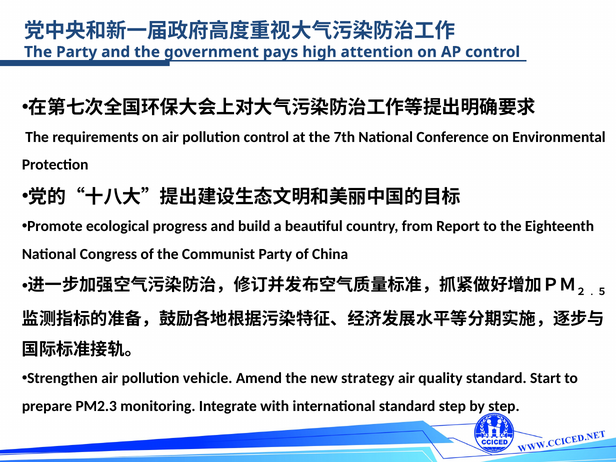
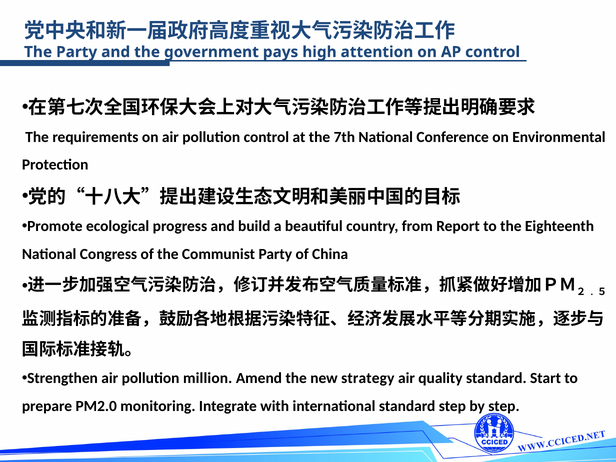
vehicle: vehicle -> million
PM2.3: PM2.3 -> PM2.0
